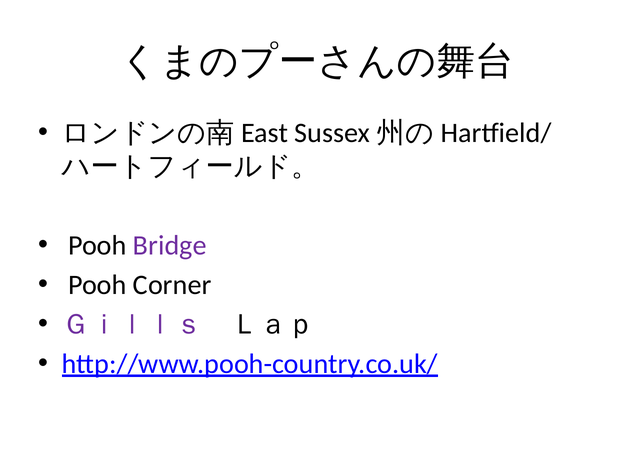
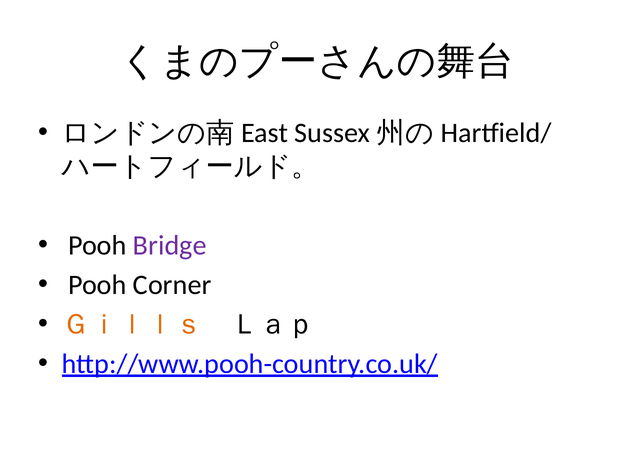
Ｇｉｌｌｓ colour: purple -> orange
